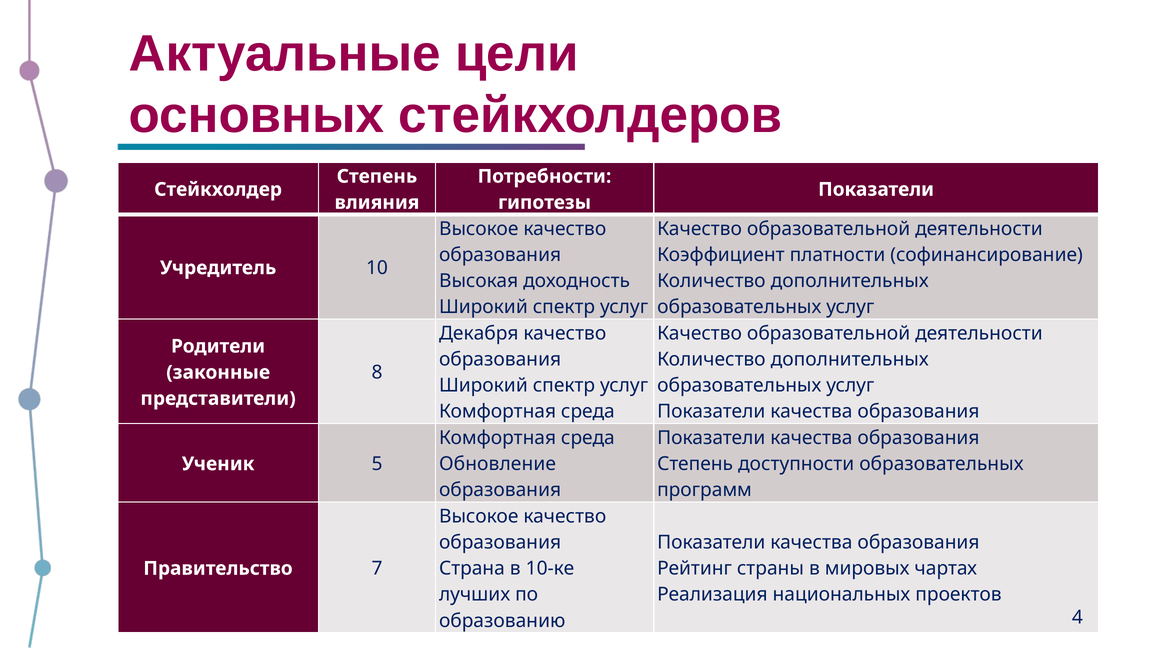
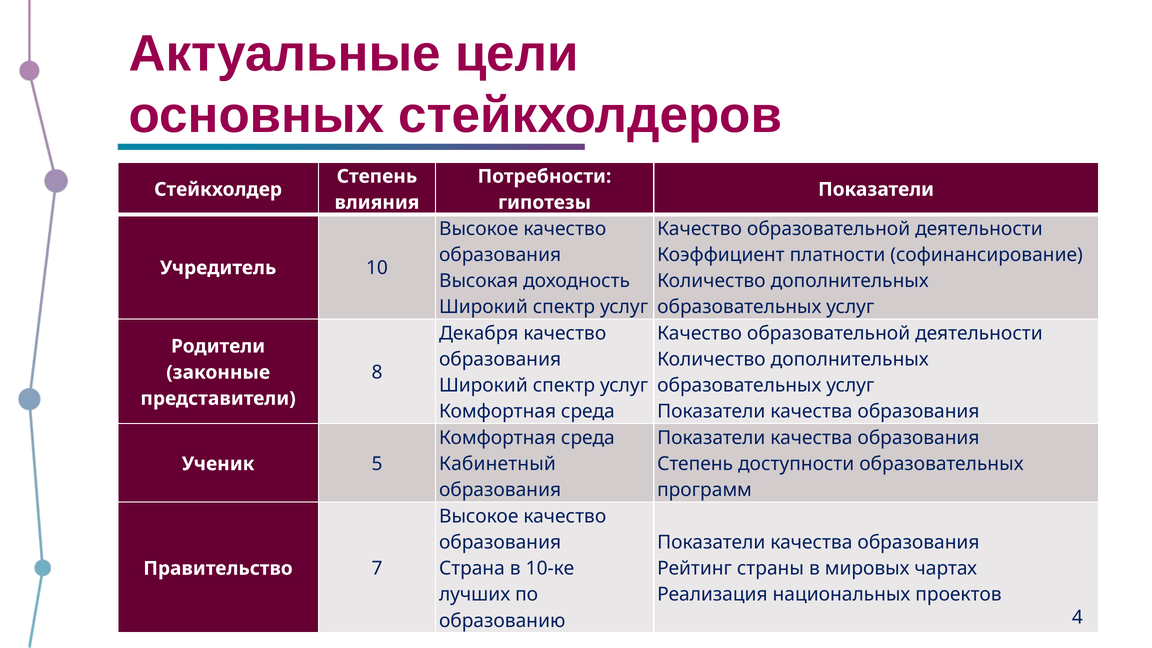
Обновление: Обновление -> Кабинетный
